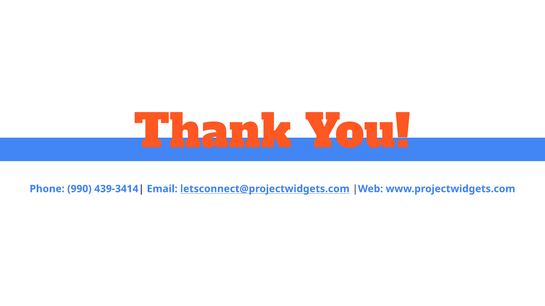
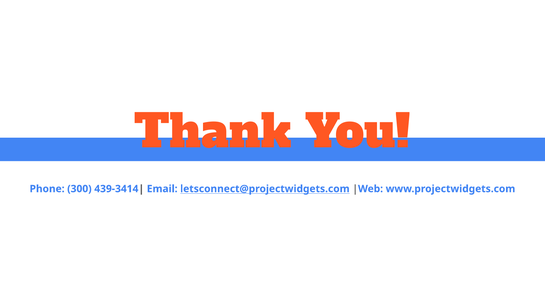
990: 990 -> 300
